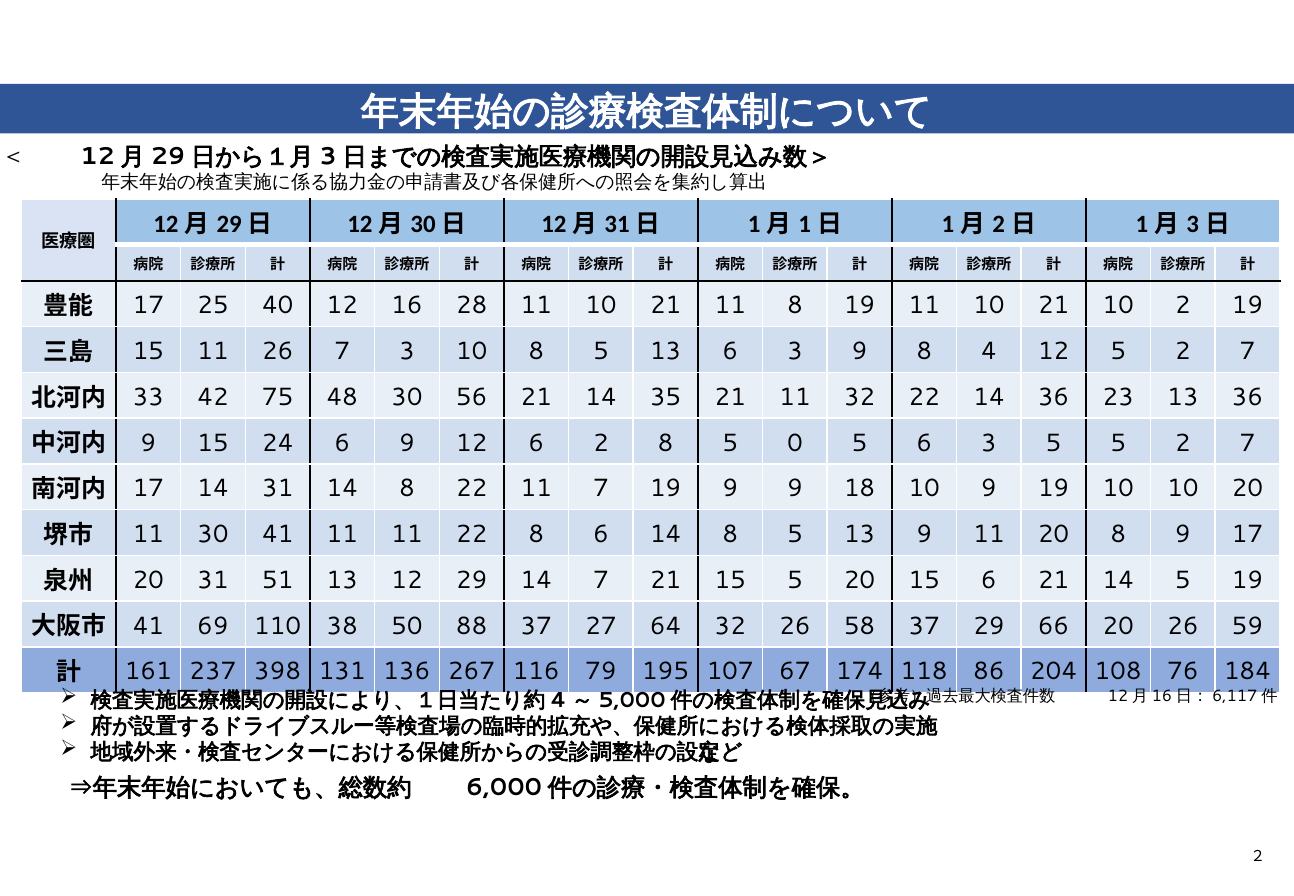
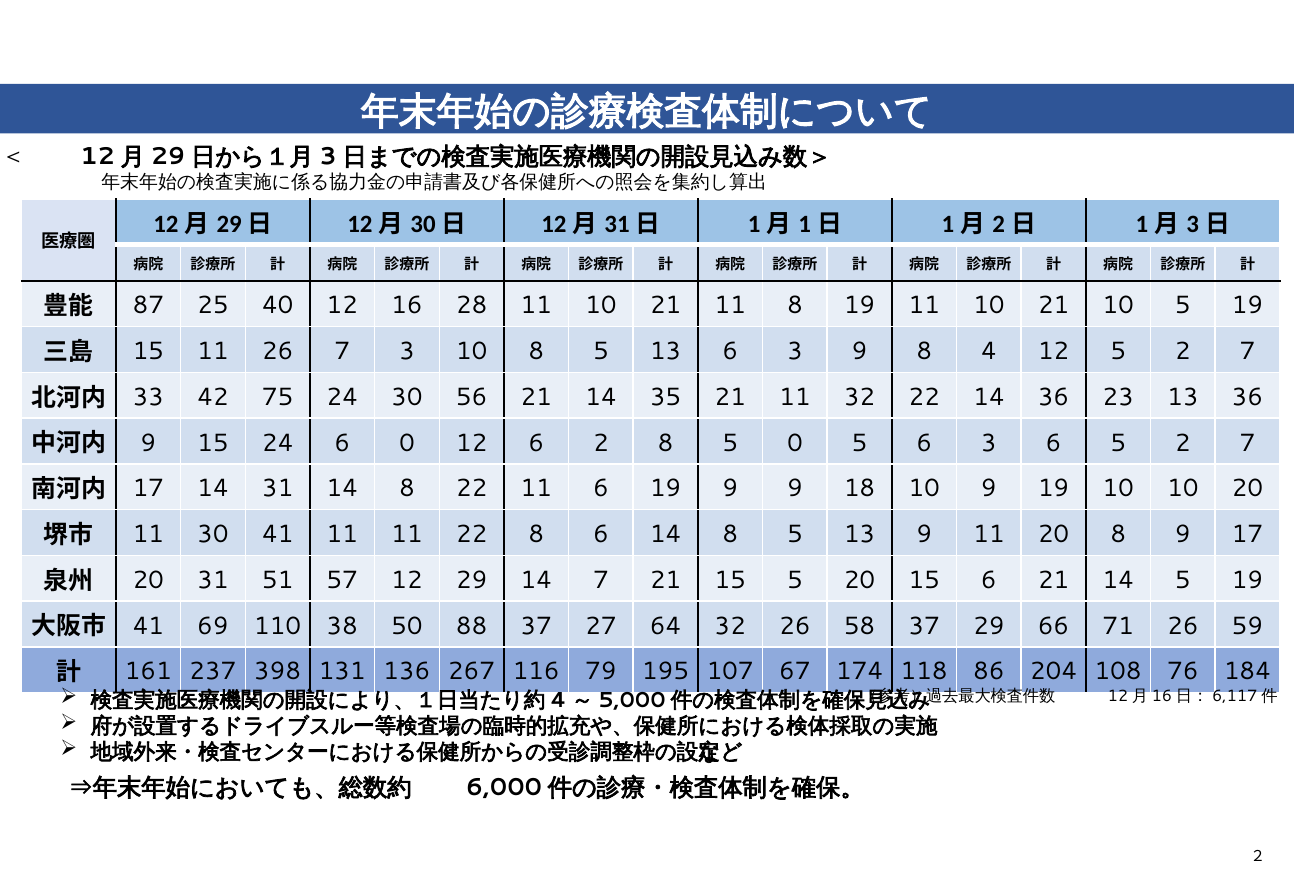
17 at (148, 306): 17 -> 87
10 2: 2 -> 5
75 48: 48 -> 24
6 9: 9 -> 0
3 5: 5 -> 6
11 7: 7 -> 6
51 13: 13 -> 57
66 20: 20 -> 71
